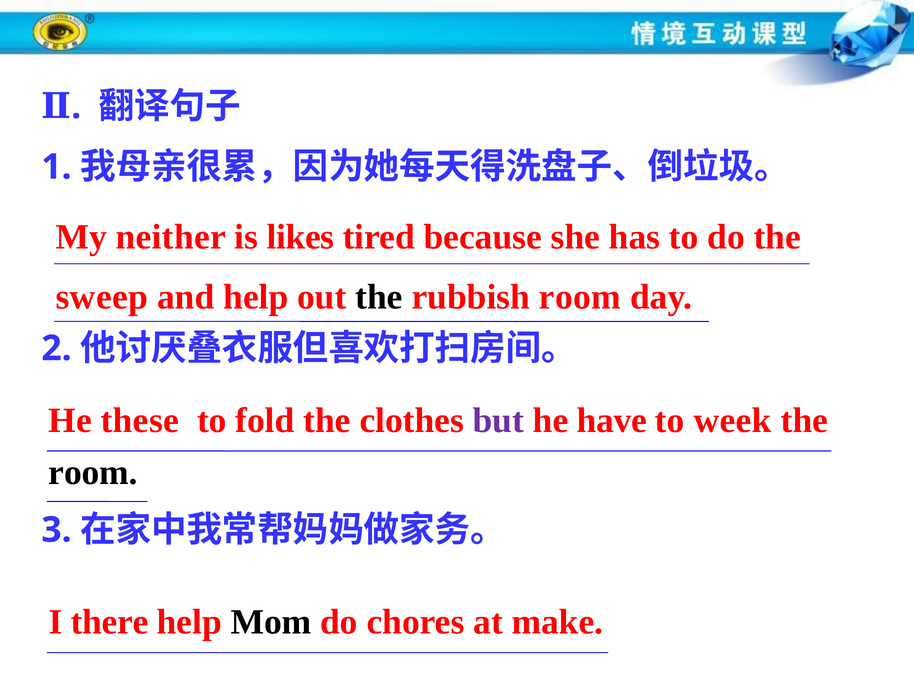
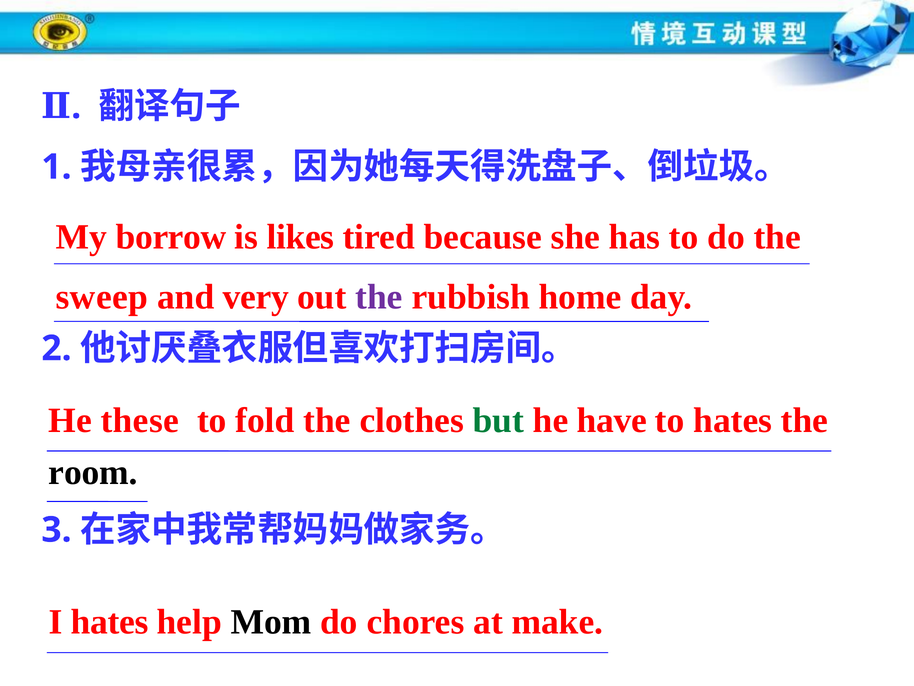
neither: neither -> borrow
and help: help -> very
the at (379, 297) colour: black -> purple
rubbish room: room -> home
but colour: purple -> green
to week: week -> hates
I there: there -> hates
